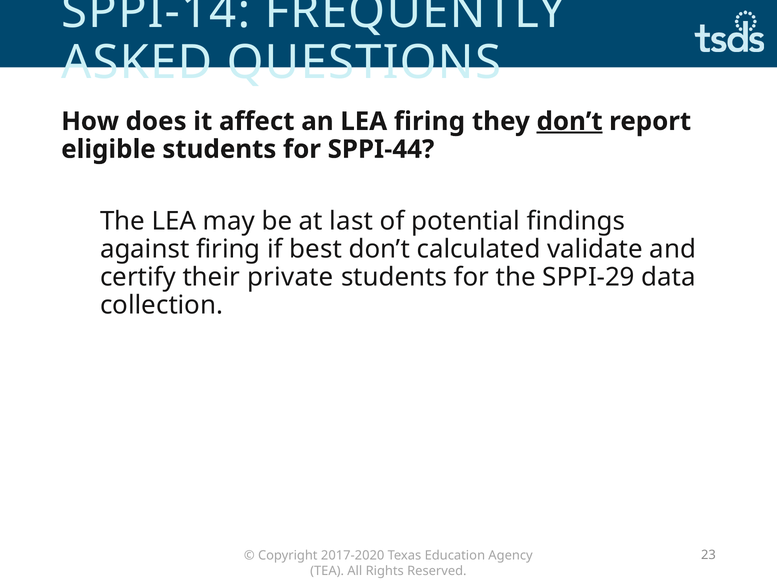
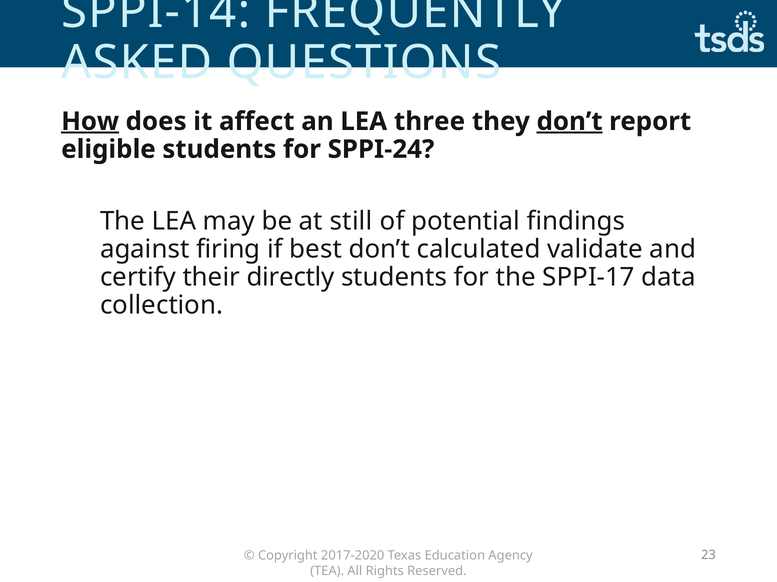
How underline: none -> present
LEA firing: firing -> three
SPPI-44: SPPI-44 -> SPPI-24
last: last -> still
private: private -> directly
SPPI-29: SPPI-29 -> SPPI-17
